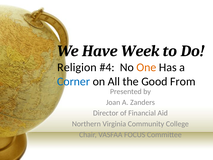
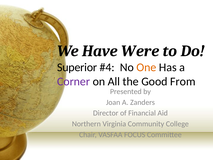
Week: Week -> Were
Religion: Religion -> Superior
Corner colour: blue -> purple
